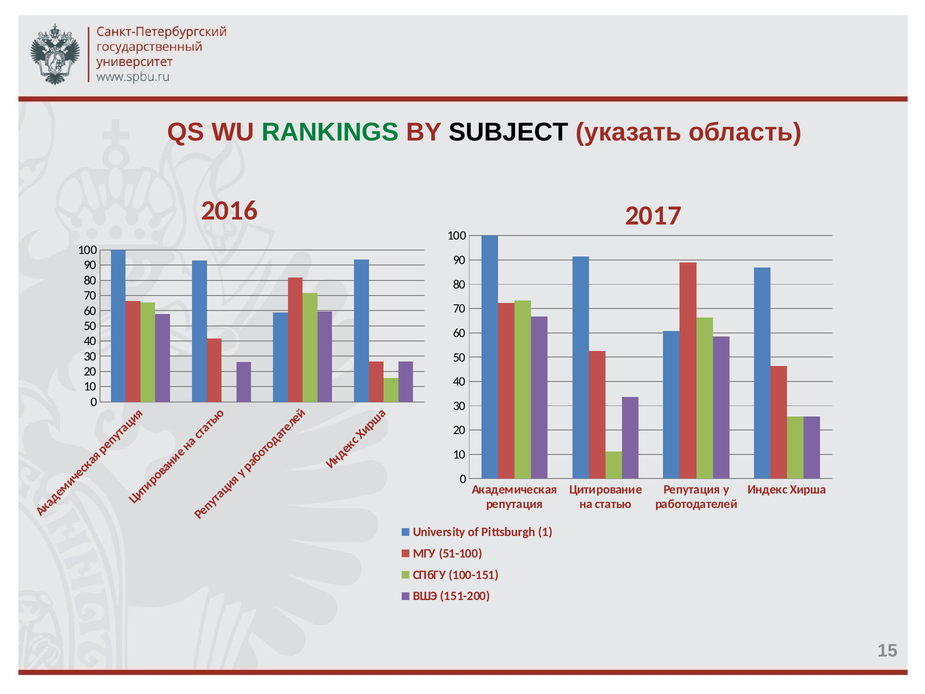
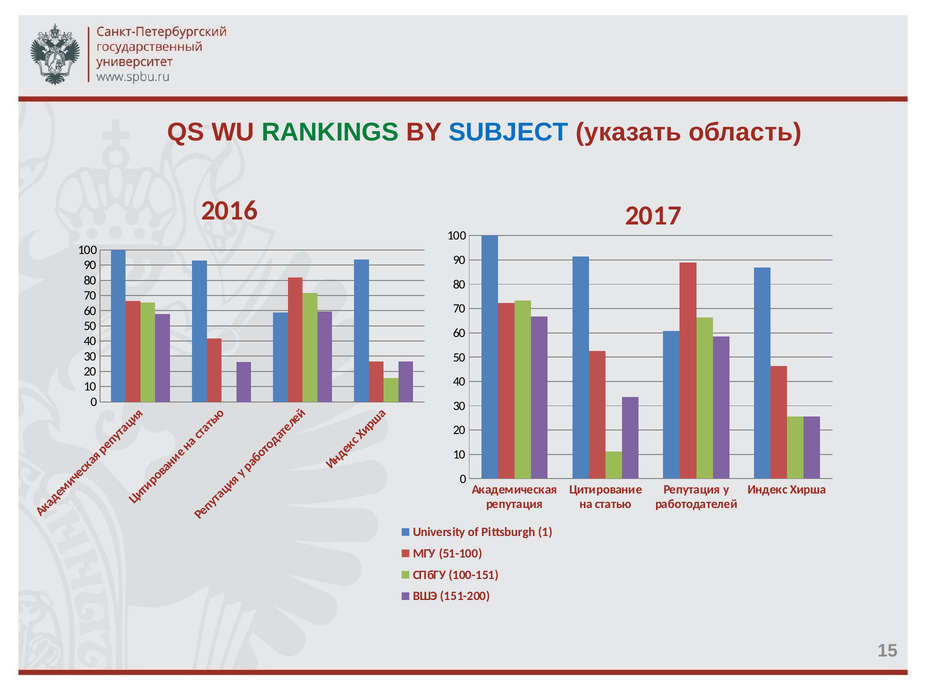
SUBJECT colour: black -> blue
